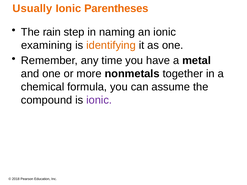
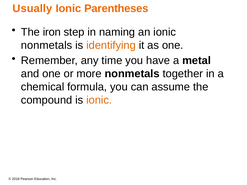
rain: rain -> iron
examining at (47, 45): examining -> nonmetals
ionic at (99, 100) colour: purple -> orange
